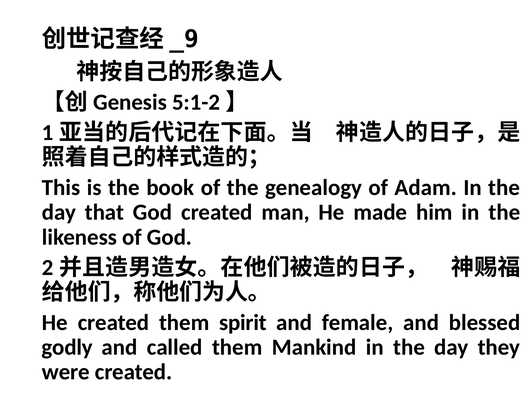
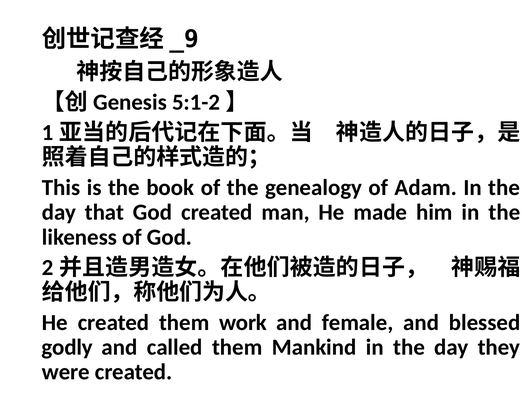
spirit: spirit -> work
